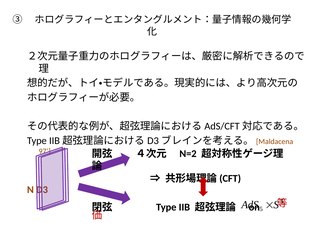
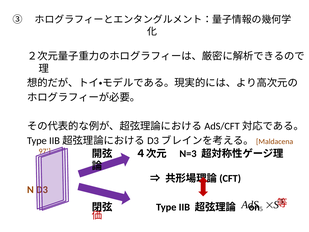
N=2: N=2 -> N=3
